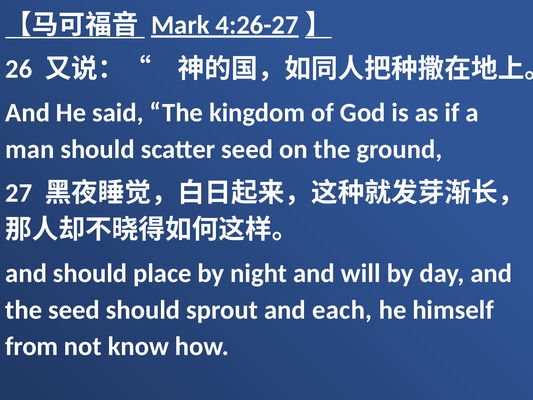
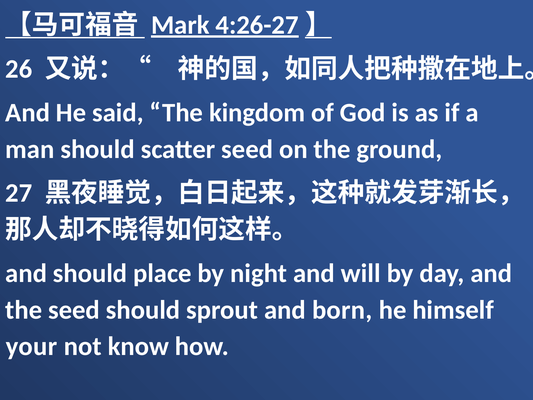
each: each -> born
from: from -> your
